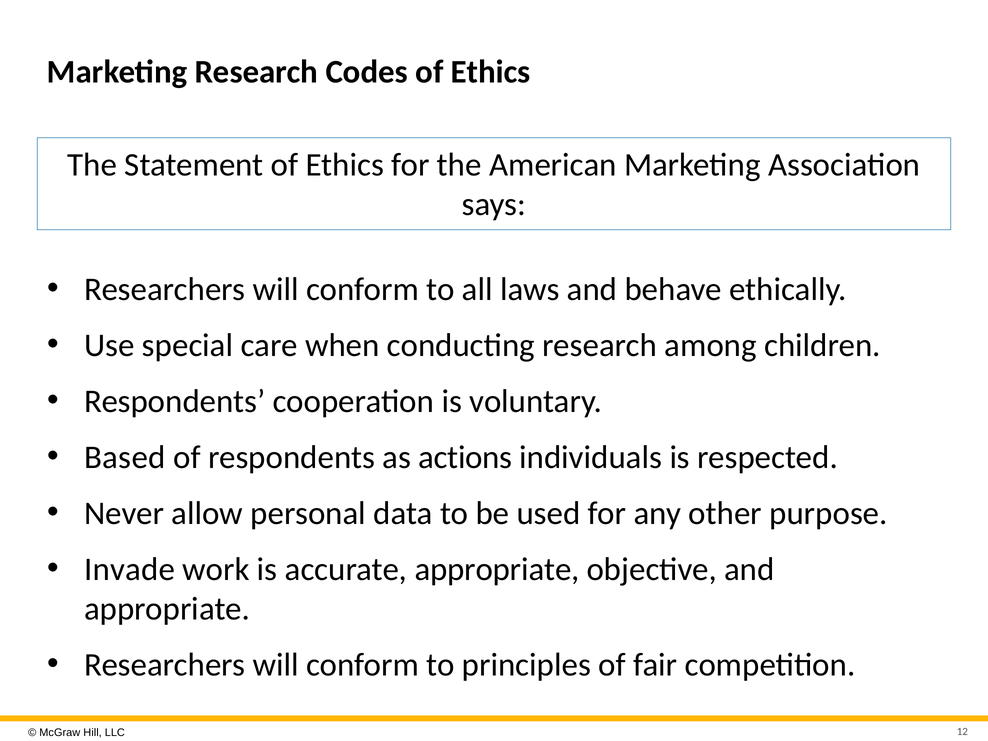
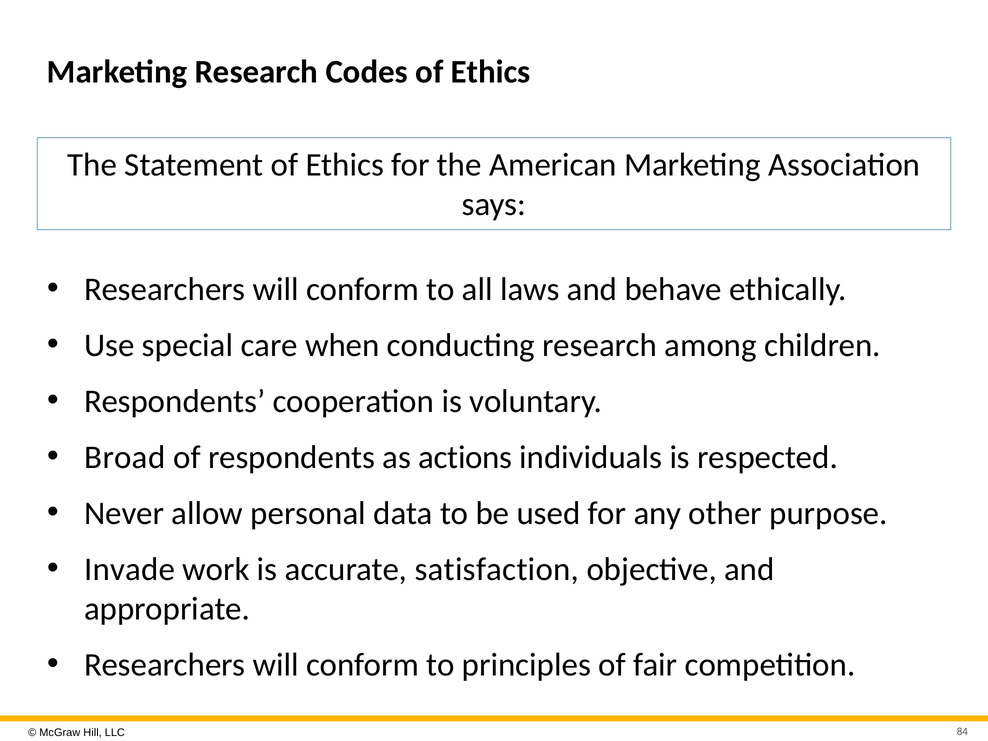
Based: Based -> Broad
accurate appropriate: appropriate -> satisfaction
12: 12 -> 84
